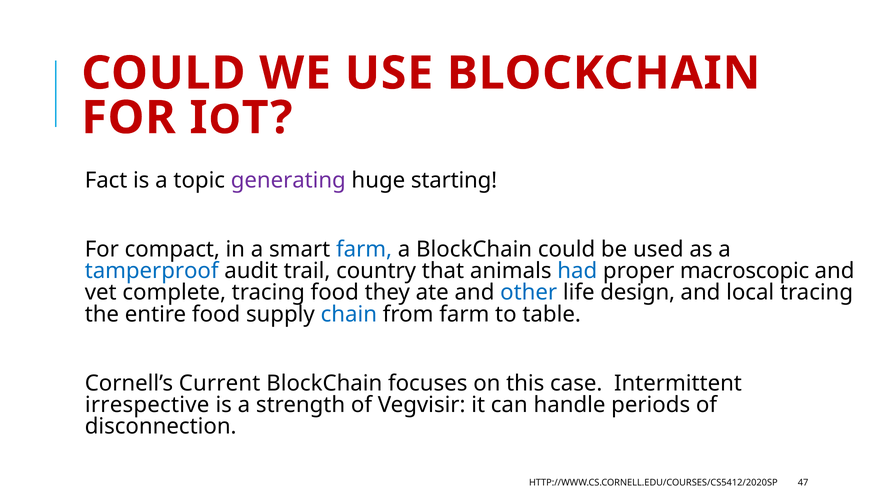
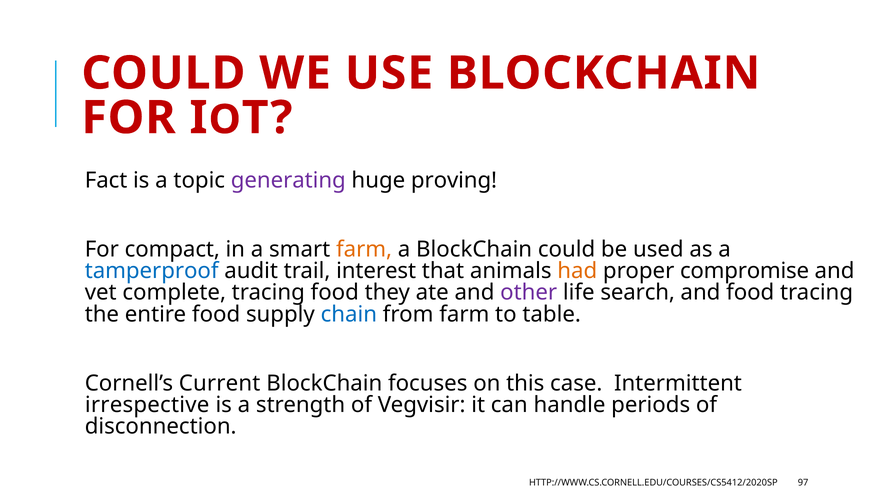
starting: starting -> proving
farm at (364, 249) colour: blue -> orange
country: country -> interest
had colour: blue -> orange
macroscopic: macroscopic -> compromise
other colour: blue -> purple
design: design -> search
and local: local -> food
47: 47 -> 97
